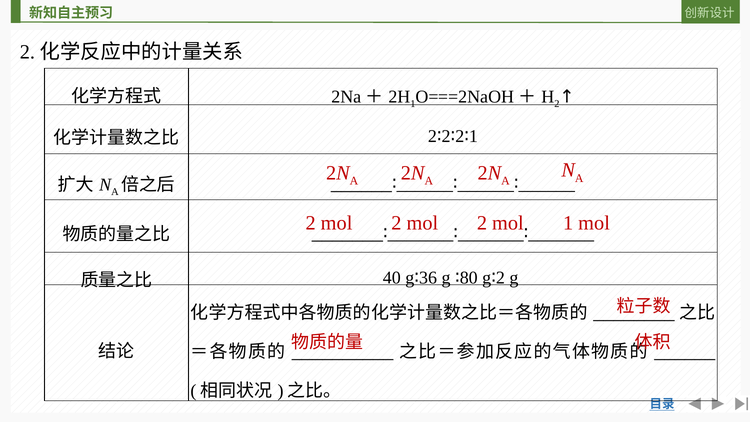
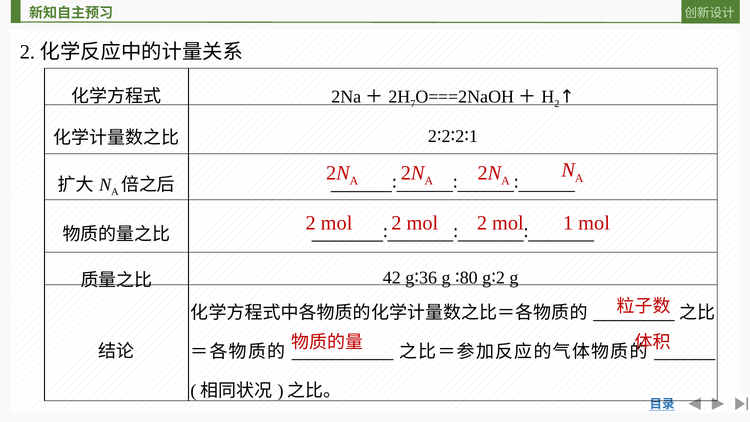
1 at (413, 104): 1 -> 7
40: 40 -> 42
